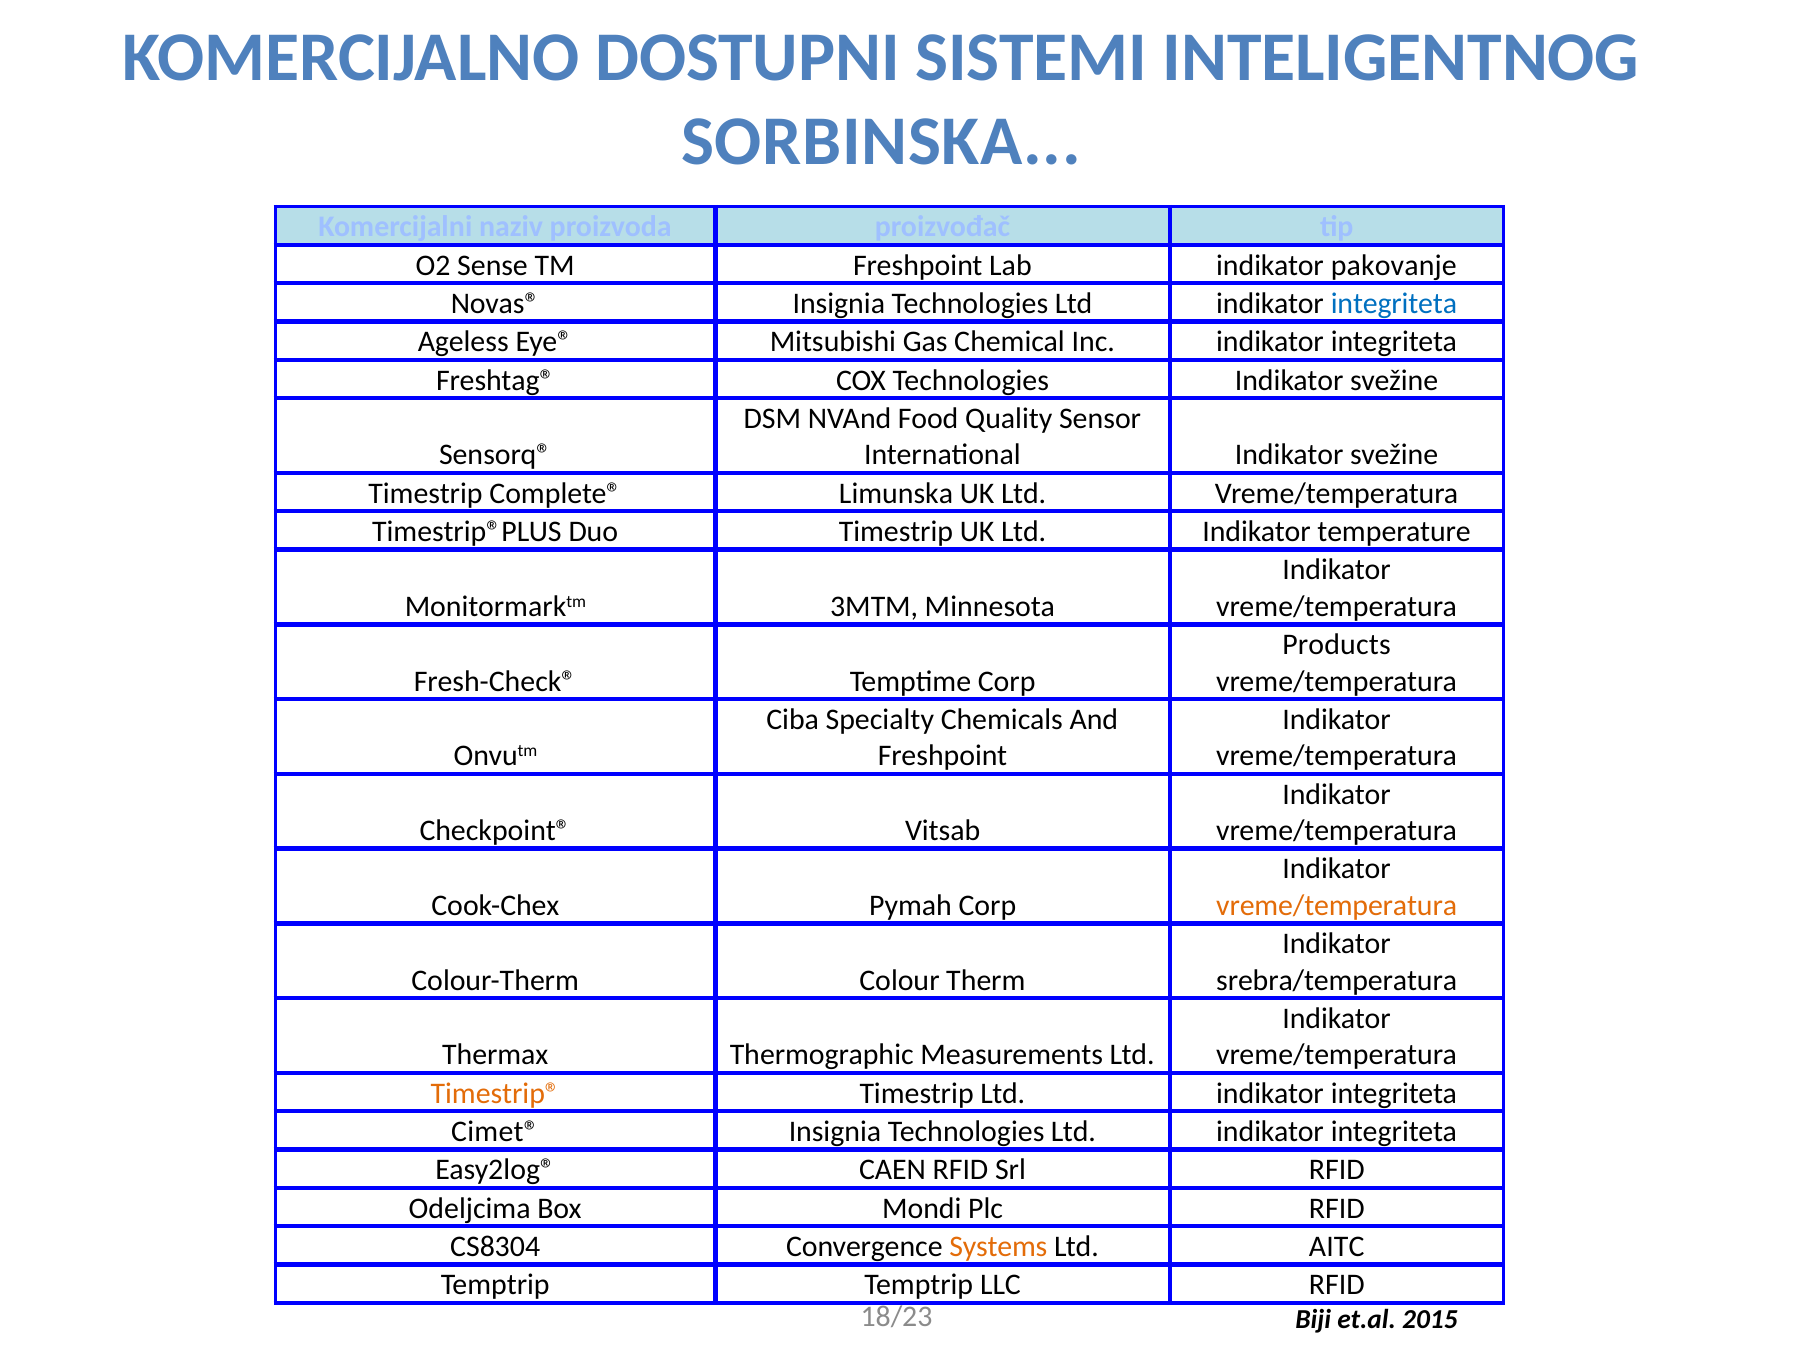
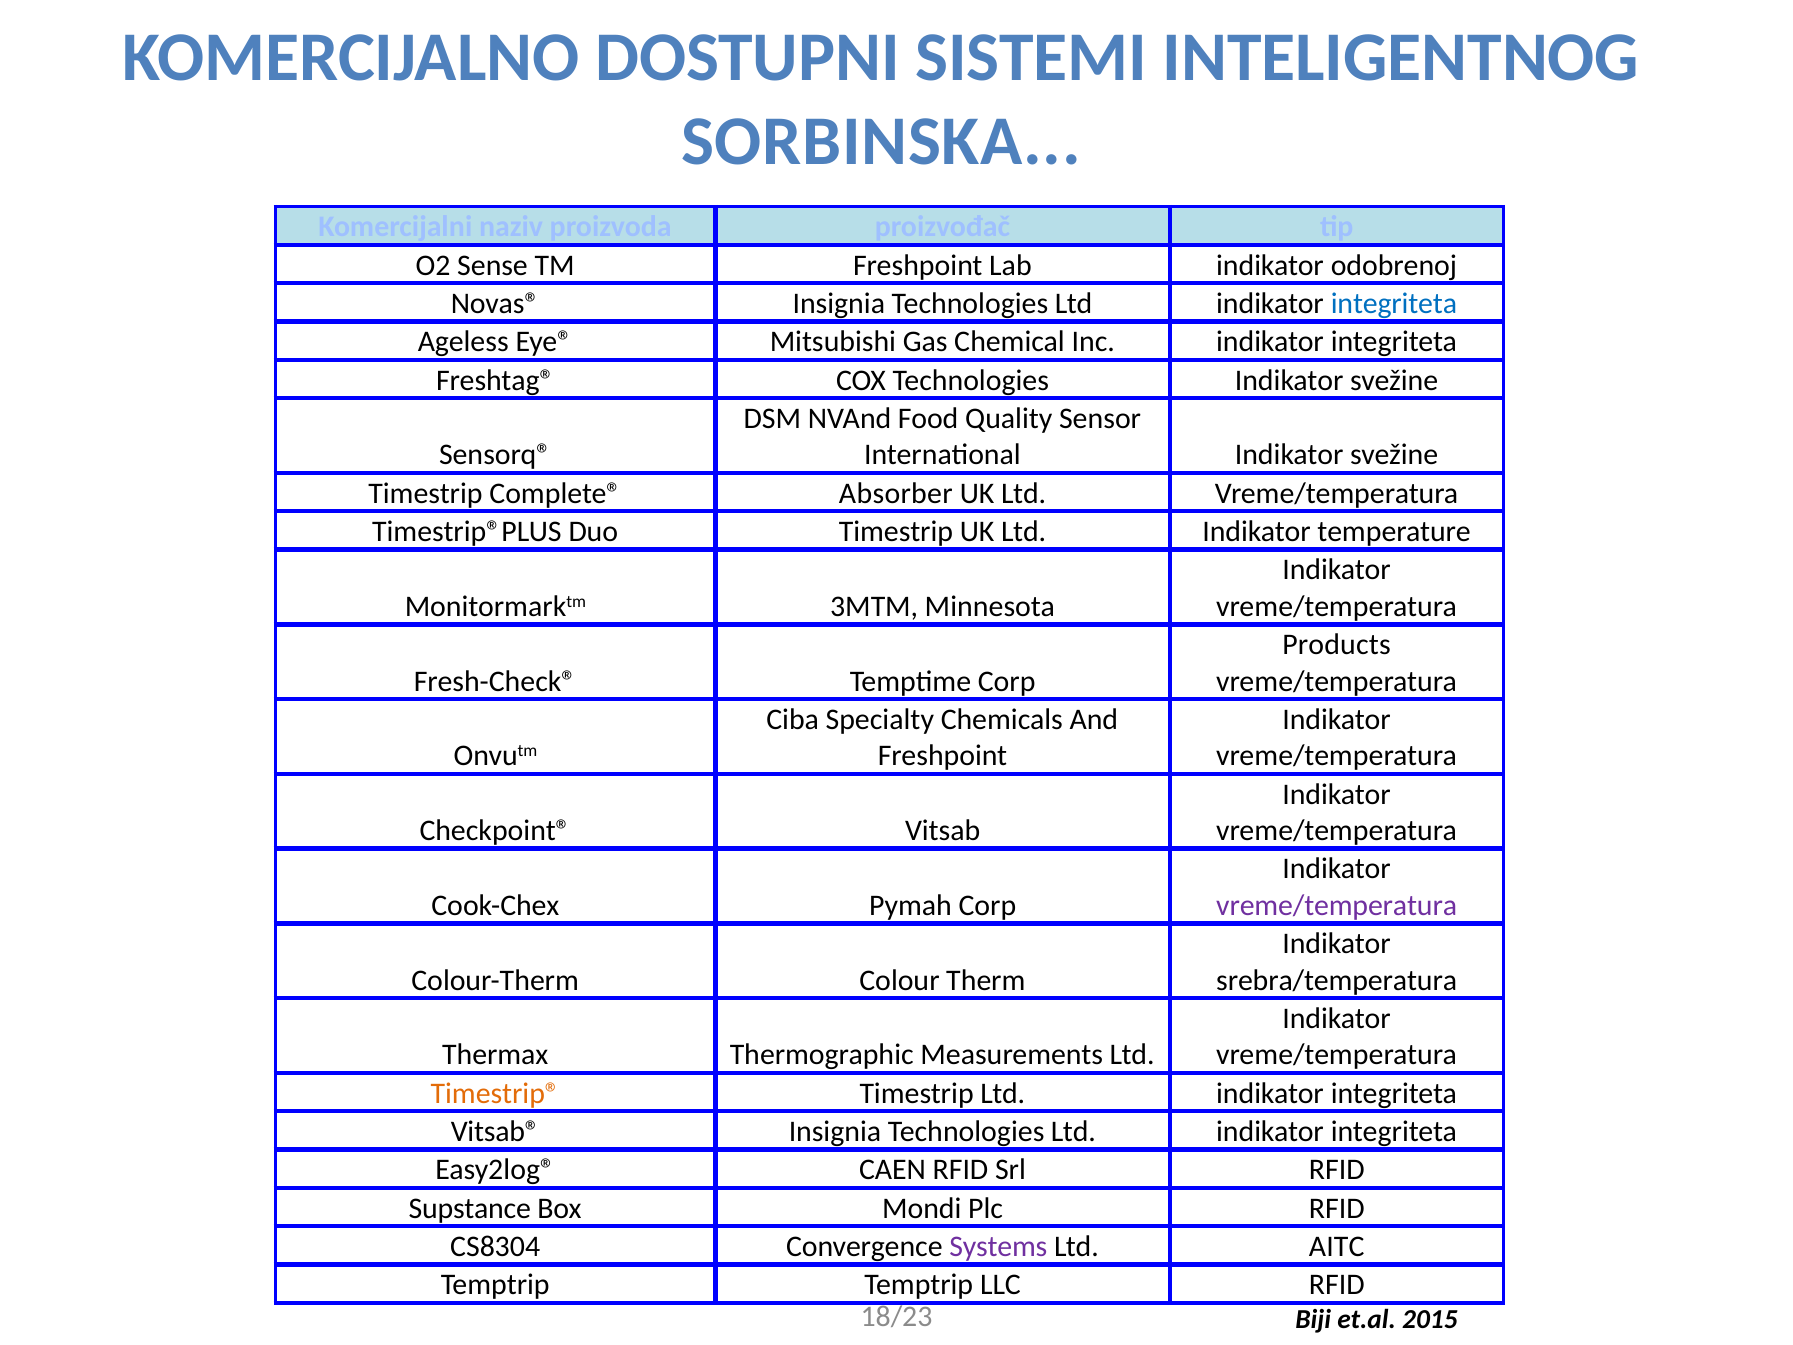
pakovanje: pakovanje -> odobrenoj
Limunska: Limunska -> Absorber
vreme/temperatura at (1337, 905) colour: orange -> purple
Cimet®: Cimet® -> Vitsab®
Odeljcima: Odeljcima -> Supstance
Systems colour: orange -> purple
